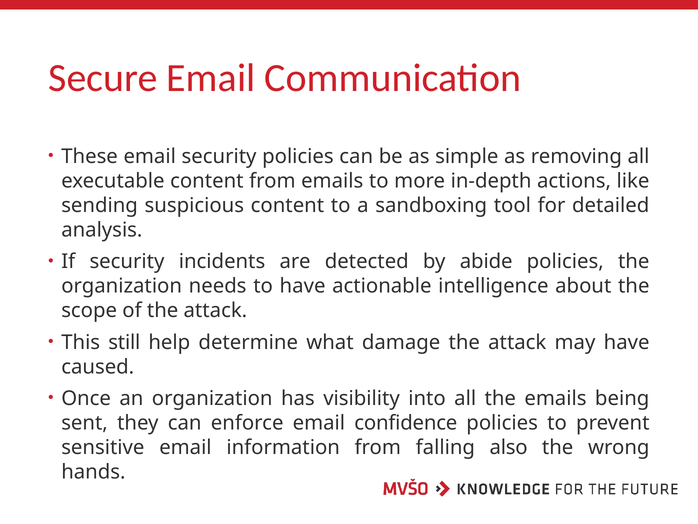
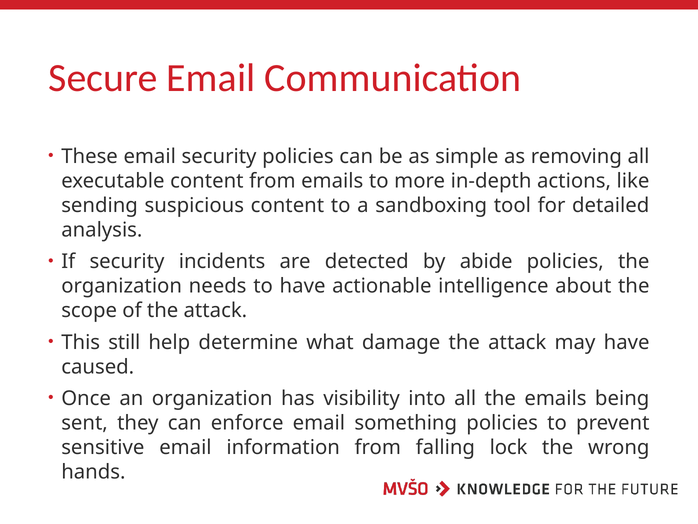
confidence: confidence -> something
also: also -> lock
